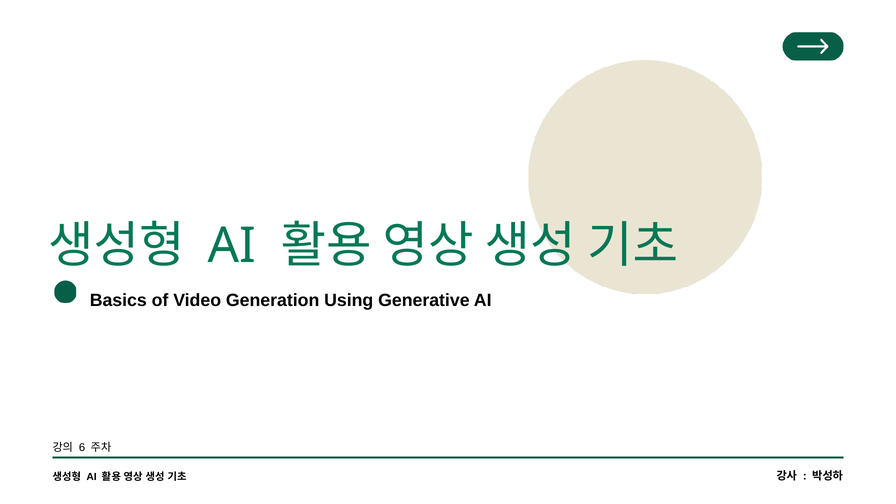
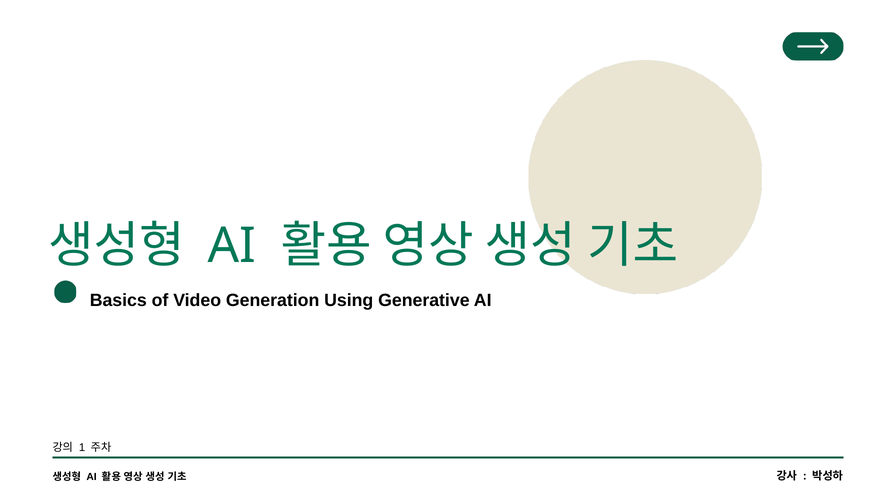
6: 6 -> 1
